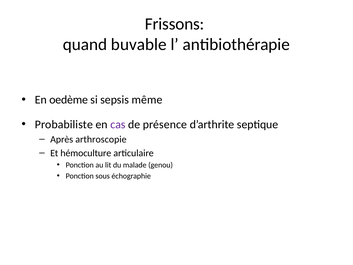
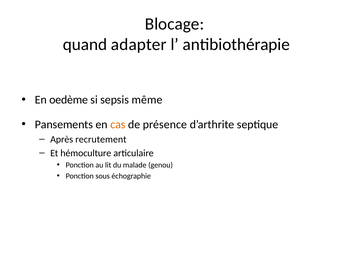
Frissons: Frissons -> Blocage
buvable: buvable -> adapter
Probabiliste: Probabiliste -> Pansements
cas colour: purple -> orange
arthroscopie: arthroscopie -> recrutement
